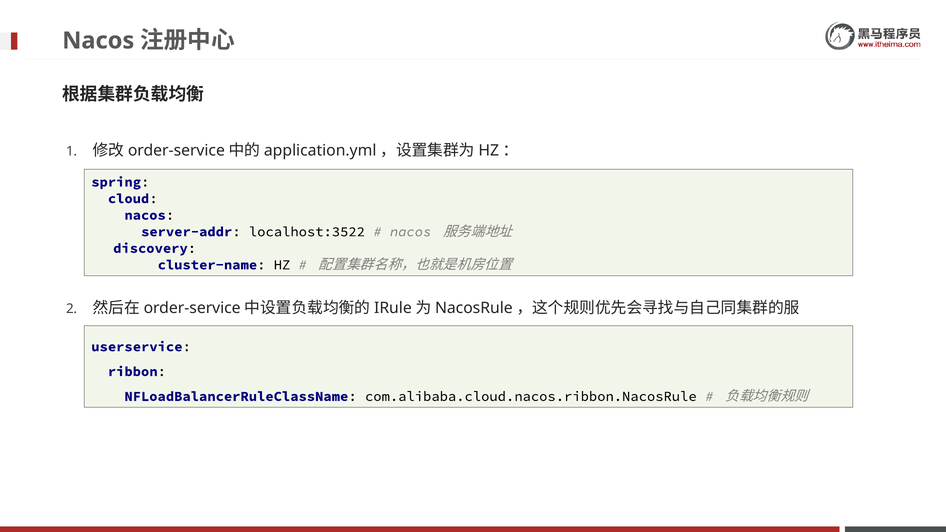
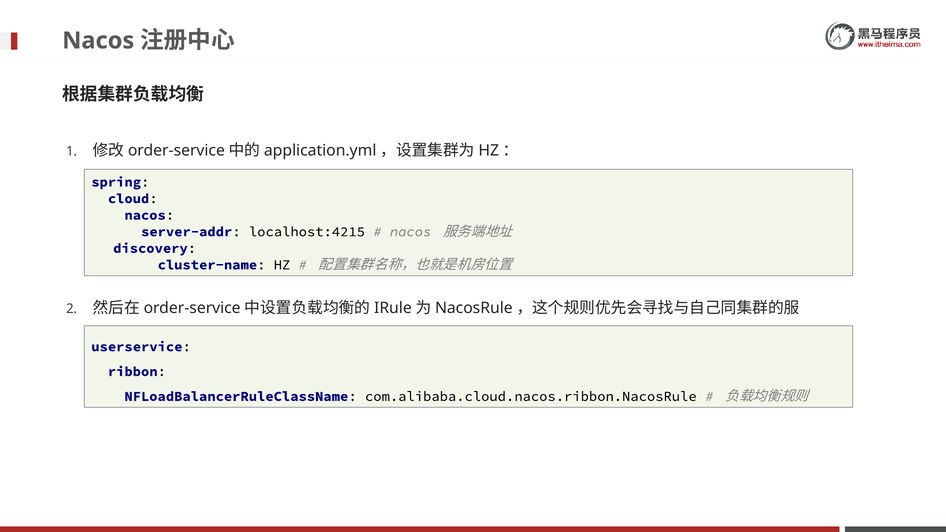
localhost:3522: localhost:3522 -> localhost:4215
